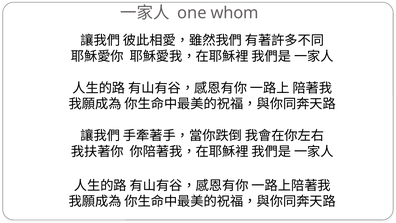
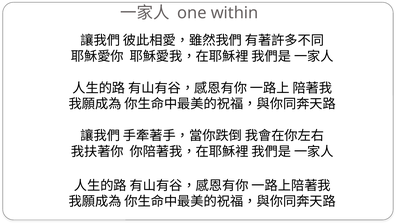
whom: whom -> within
